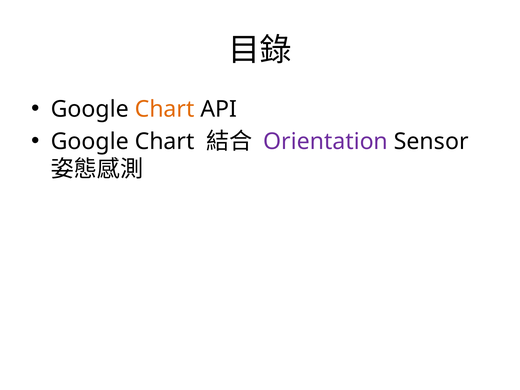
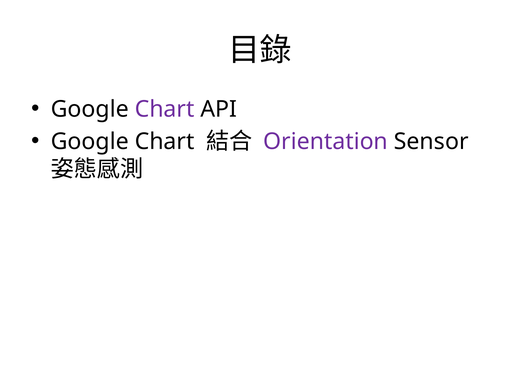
Chart at (165, 109) colour: orange -> purple
